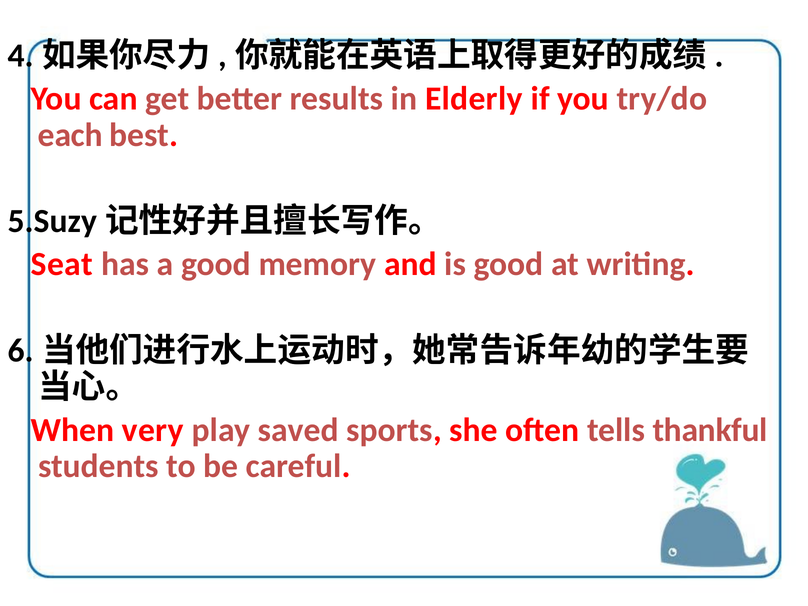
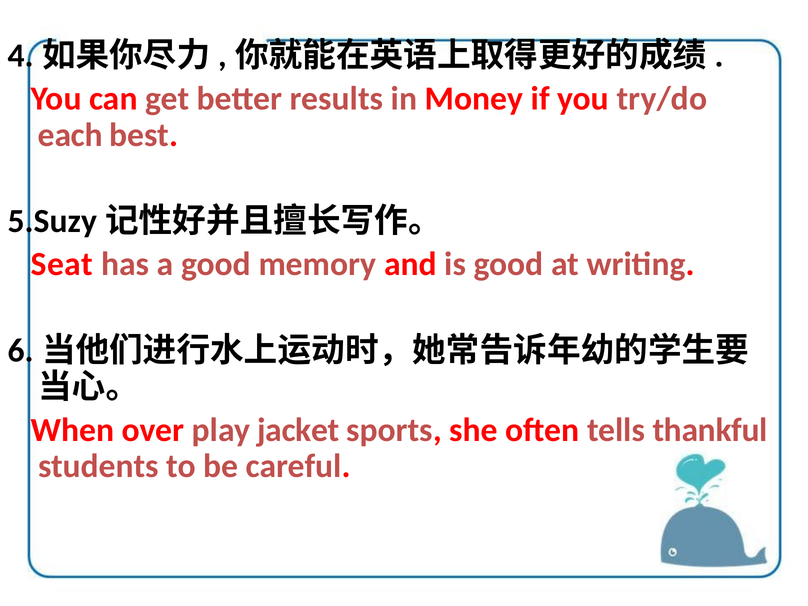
Elderly: Elderly -> Money
very: very -> over
saved: saved -> jacket
